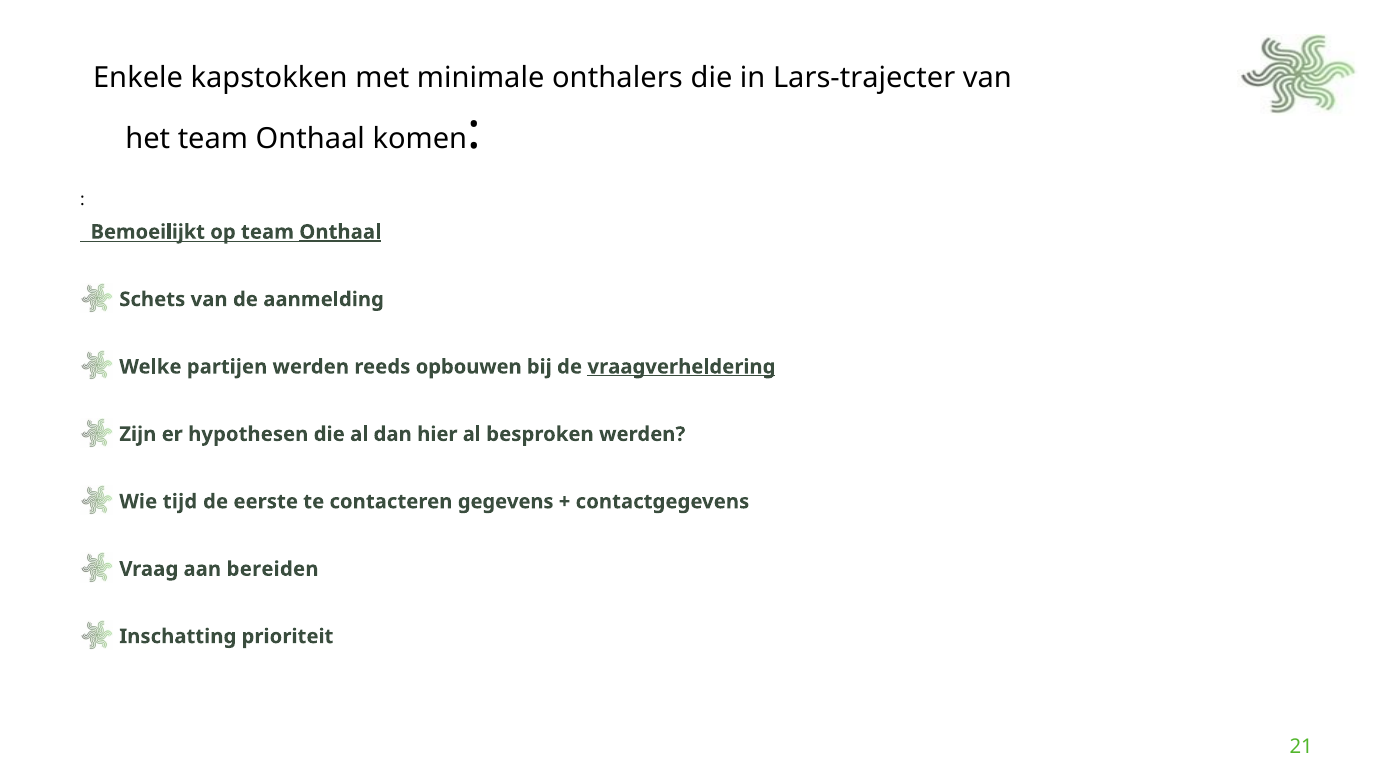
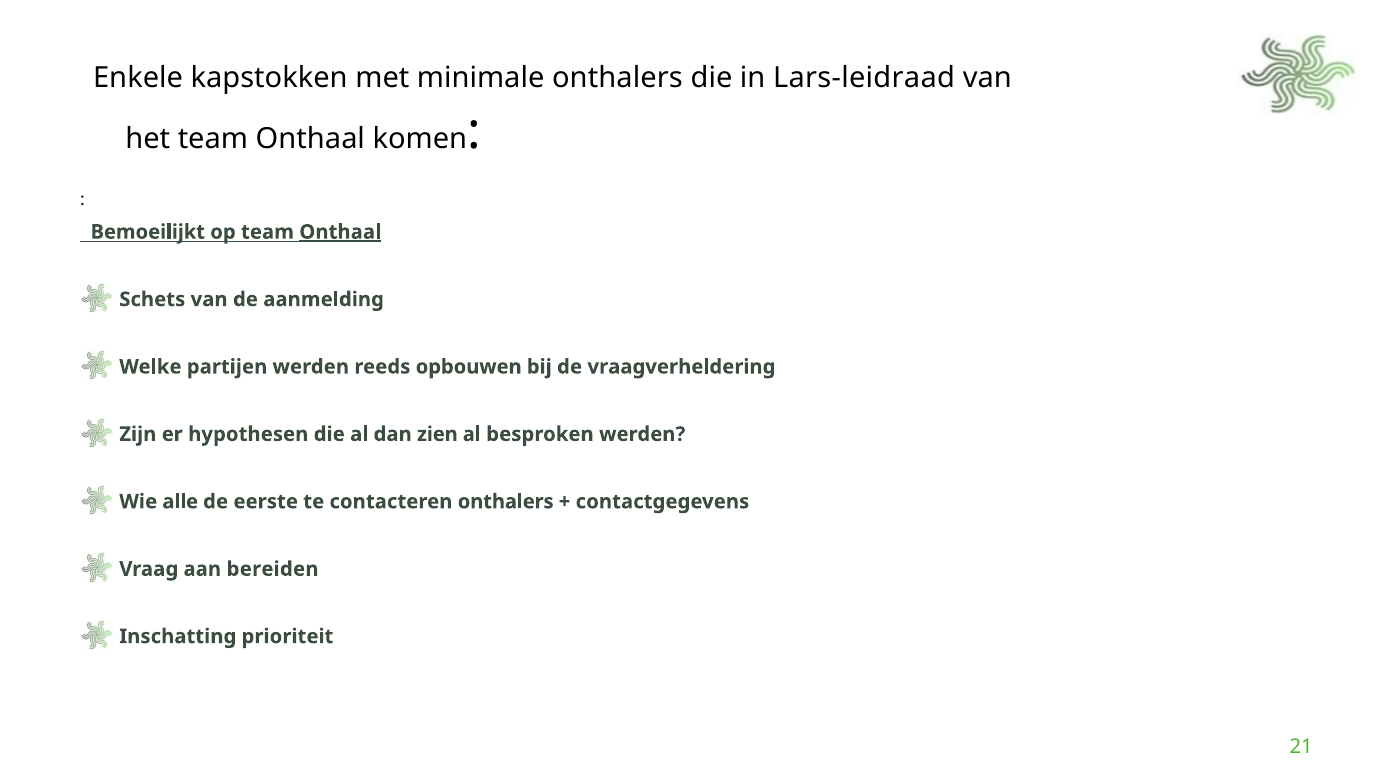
Lars-trajecter: Lars-trajecter -> Lars-leidraad
vraagverheldering underline: present -> none
hier: hier -> zien
tijd: tijd -> alle
contacteren gegevens: gegevens -> onthalers
